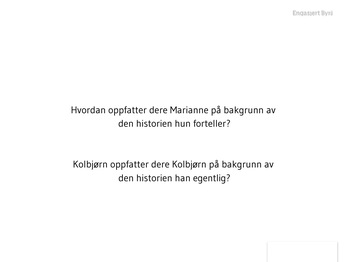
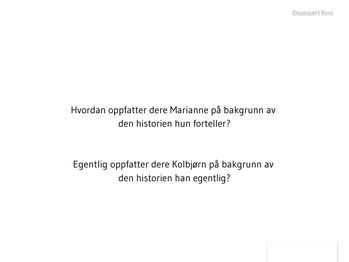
Kolbjørn at (90, 164): Kolbjørn -> Egentlig
